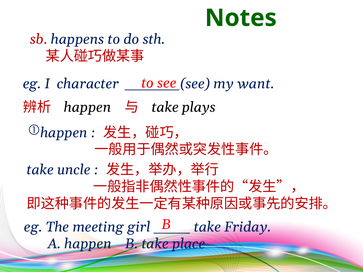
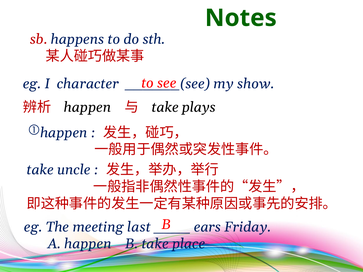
want: want -> show
girl: girl -> last
take at (207, 227): take -> ears
